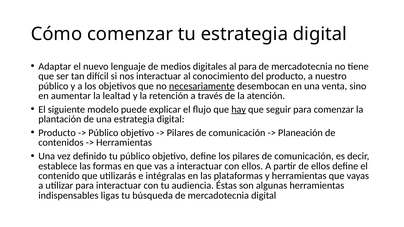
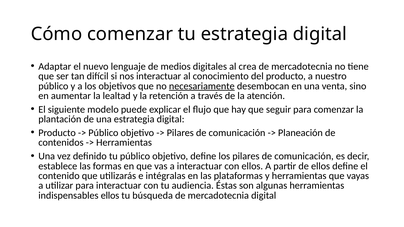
al para: para -> crea
hay underline: present -> none
indispensables ligas: ligas -> ellos
